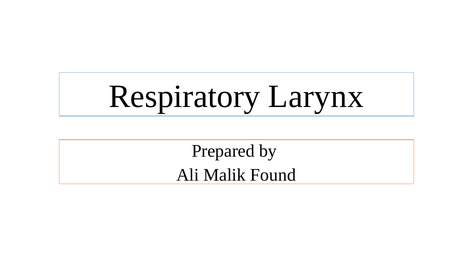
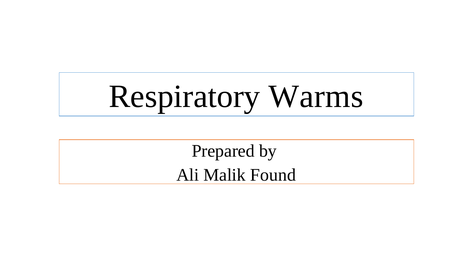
Larynx: Larynx -> Warms
